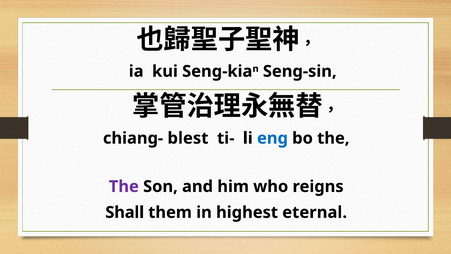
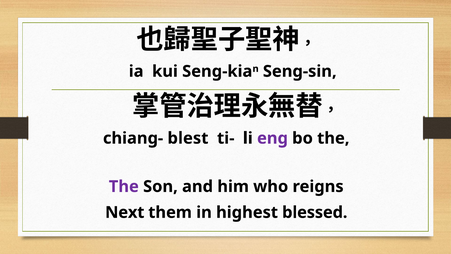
eng colour: blue -> purple
Shall: Shall -> Next
eternal: eternal -> blessed
